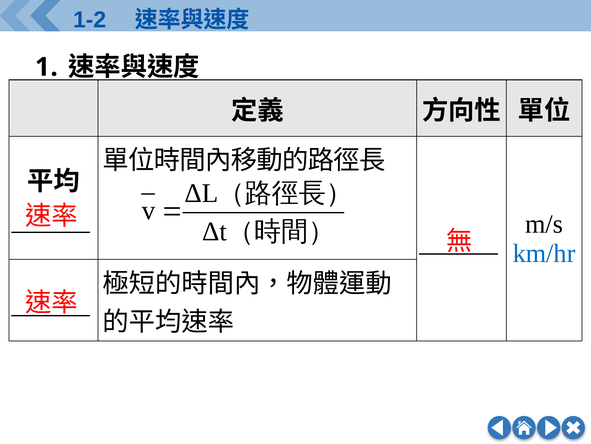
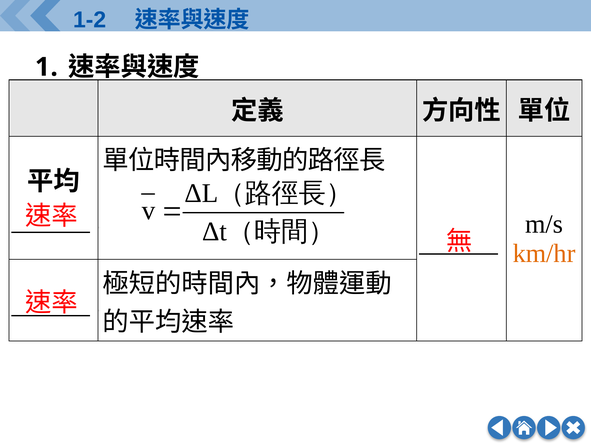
km/hr colour: blue -> orange
